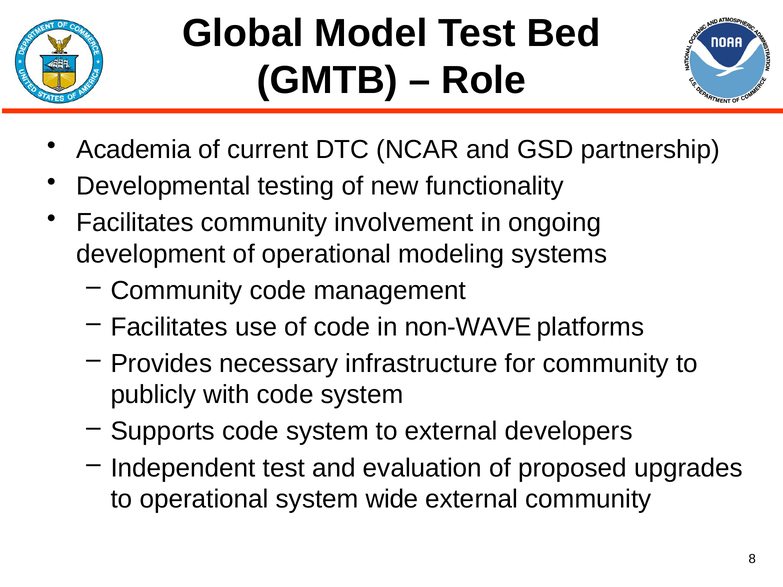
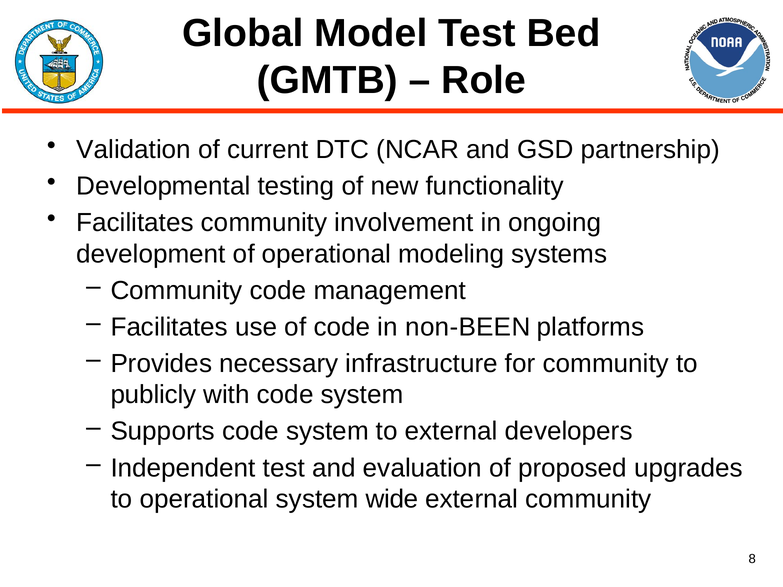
Academia: Academia -> Validation
non-WAVE: non-WAVE -> non-BEEN
